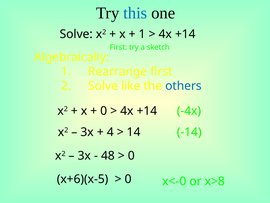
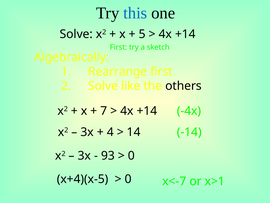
1 at (142, 34): 1 -> 5
others colour: blue -> black
0 at (104, 111): 0 -> 7
48: 48 -> 93
x+6)(x-5: x+6)(x-5 -> x+4)(x-5
x<-0: x<-0 -> x<-7
x>8: x>8 -> x>1
